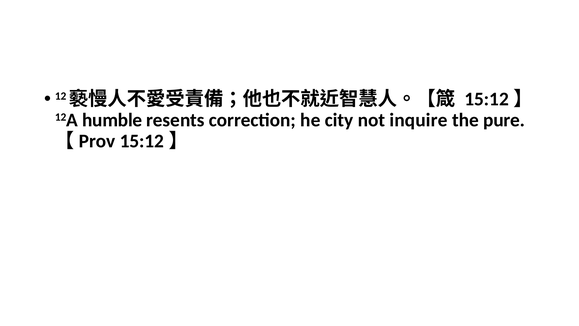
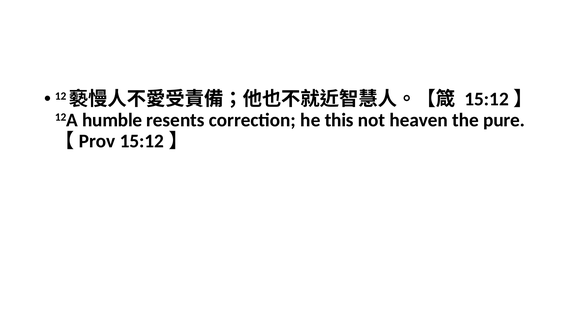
city: city -> this
inquire: inquire -> heaven
